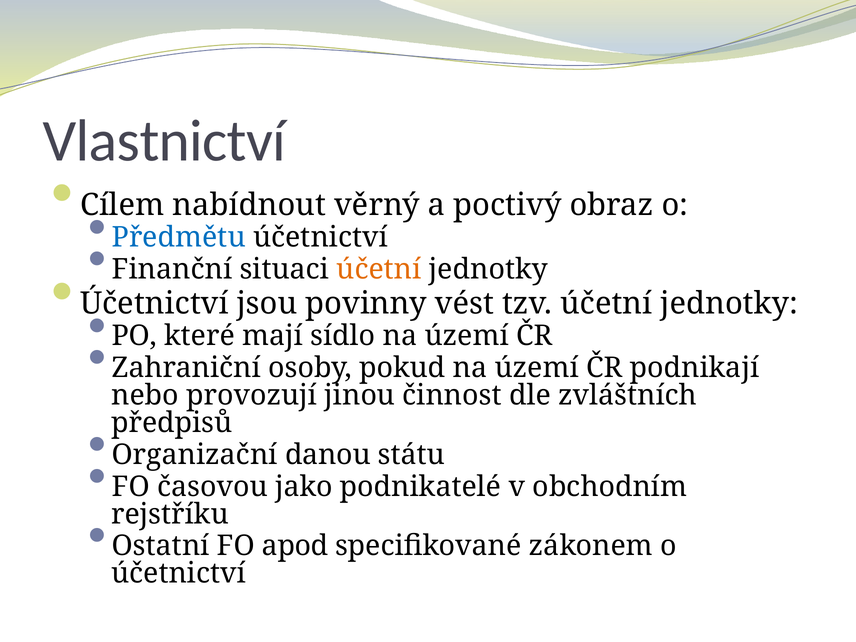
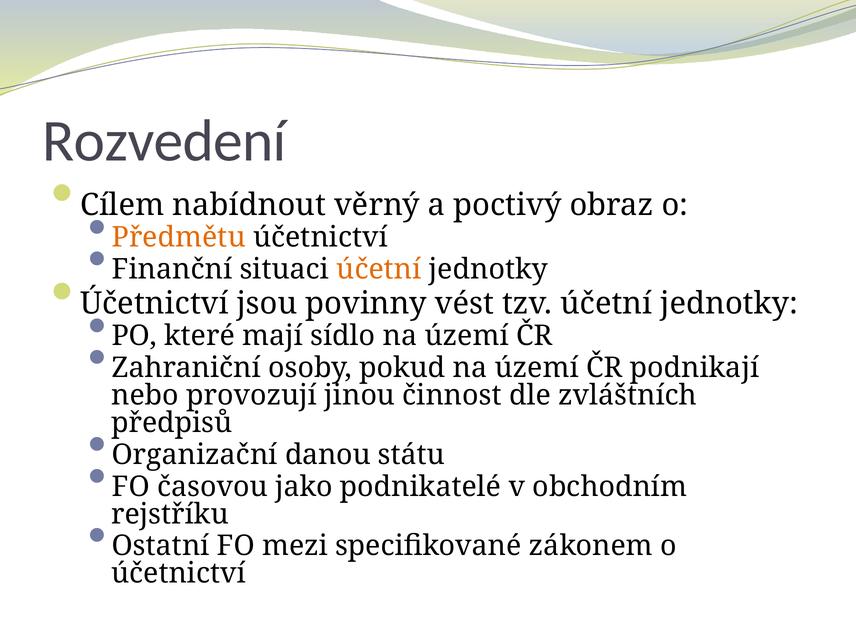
Vlastnictví: Vlastnictví -> Rozvedení
Předmětu colour: blue -> orange
apod: apod -> mezi
